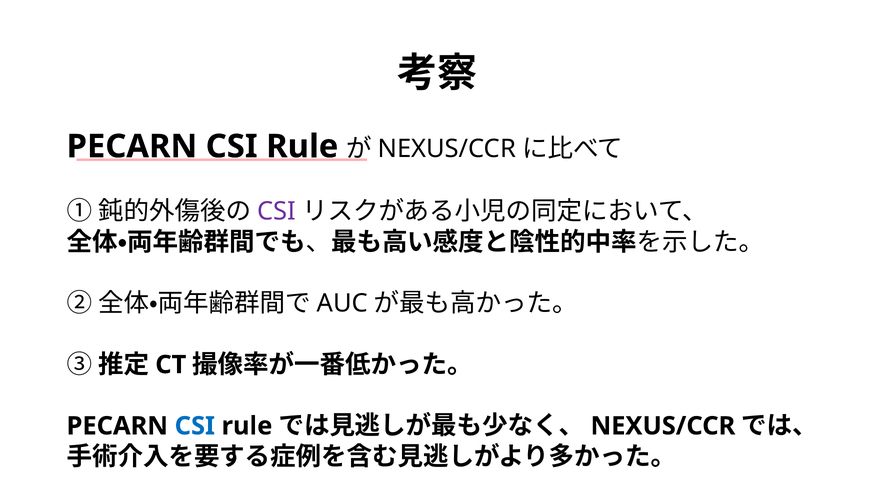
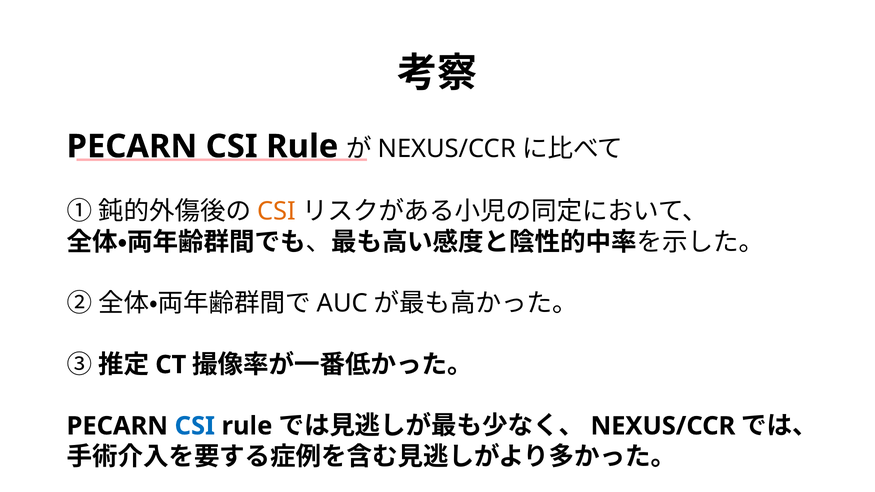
CSI at (277, 212) colour: purple -> orange
